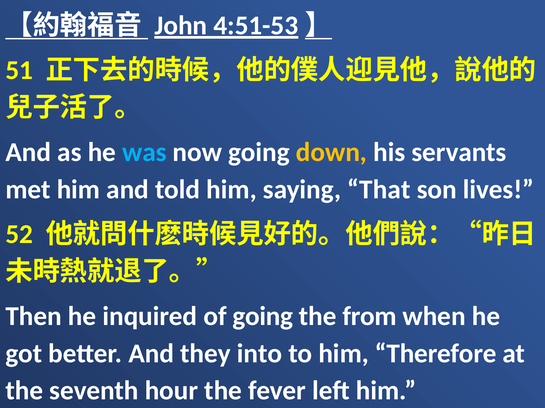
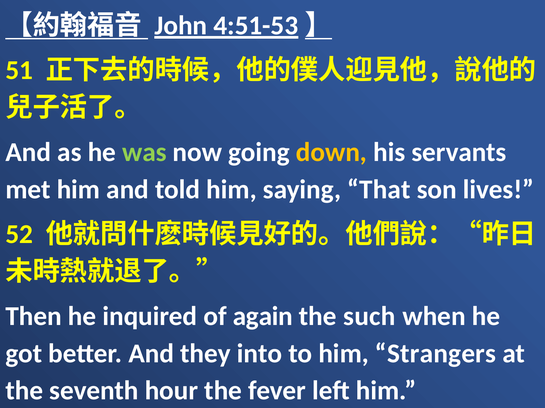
was colour: light blue -> light green
of going: going -> again
from: from -> such
Therefore: Therefore -> Strangers
